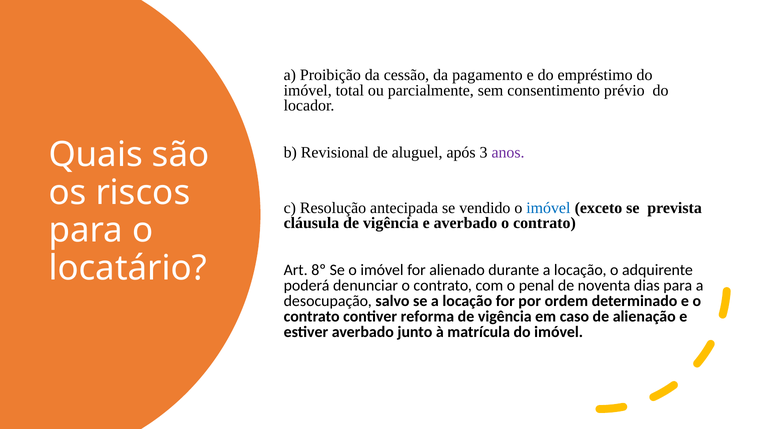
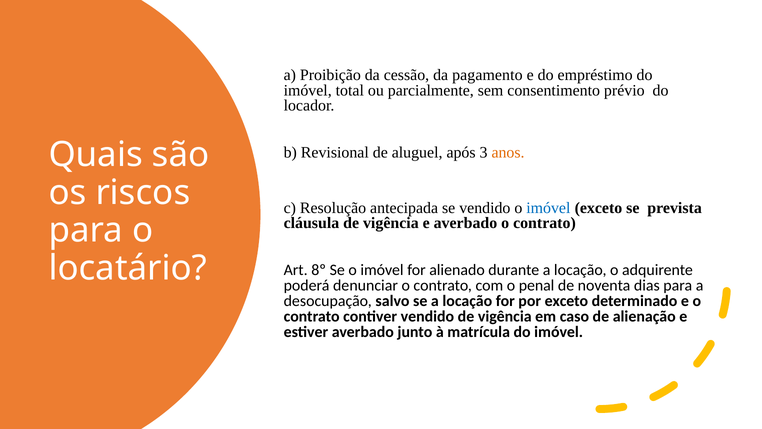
anos colour: purple -> orange
por ordem: ordem -> exceto
contiver reforma: reforma -> vendido
